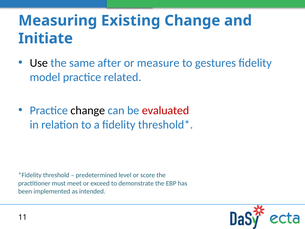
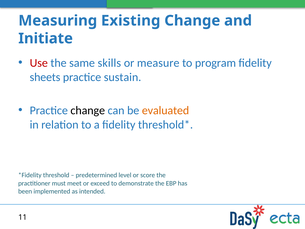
Use colour: black -> red
after: after -> skills
gestures: gestures -> program
model: model -> sheets
related: related -> sustain
evaluated colour: red -> orange
